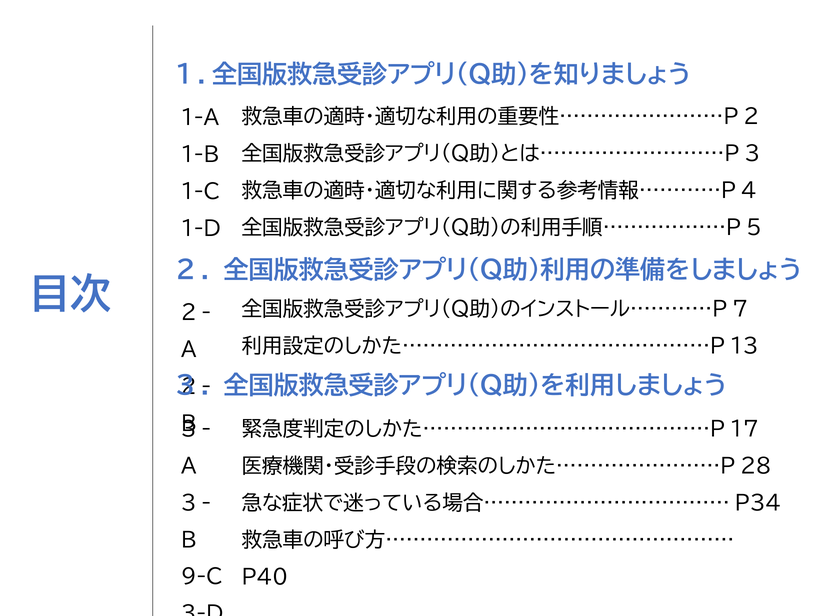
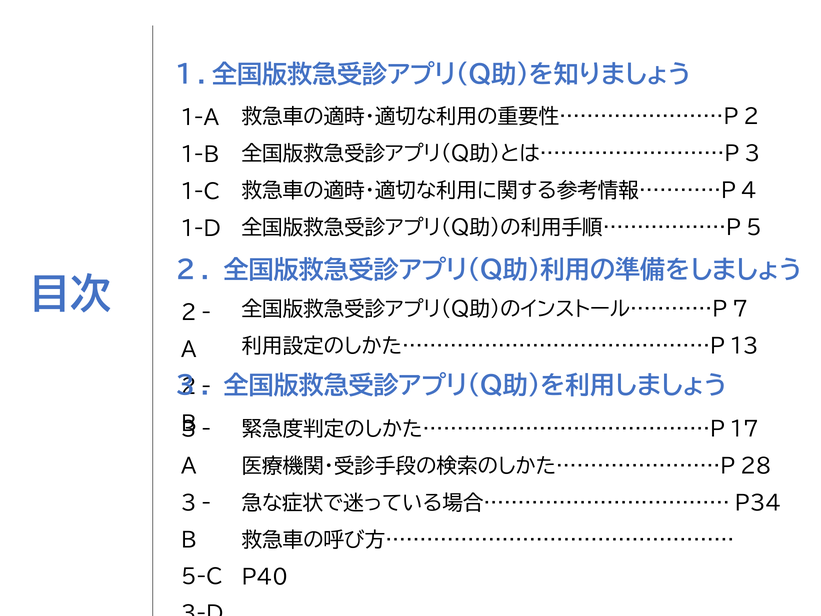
9-C: 9-C -> 5-C
